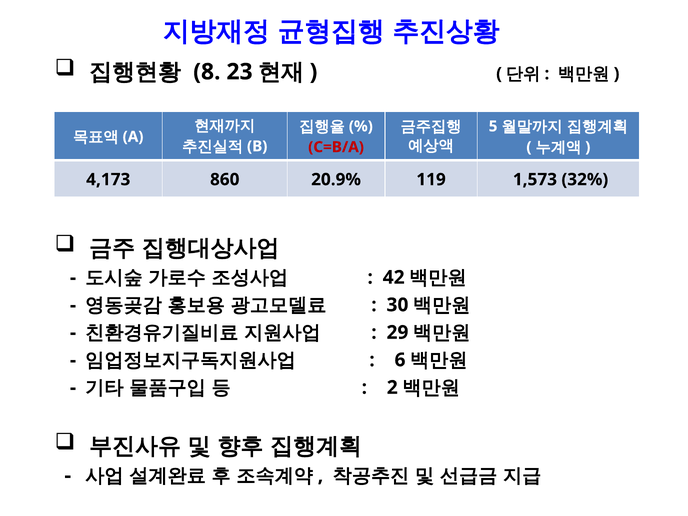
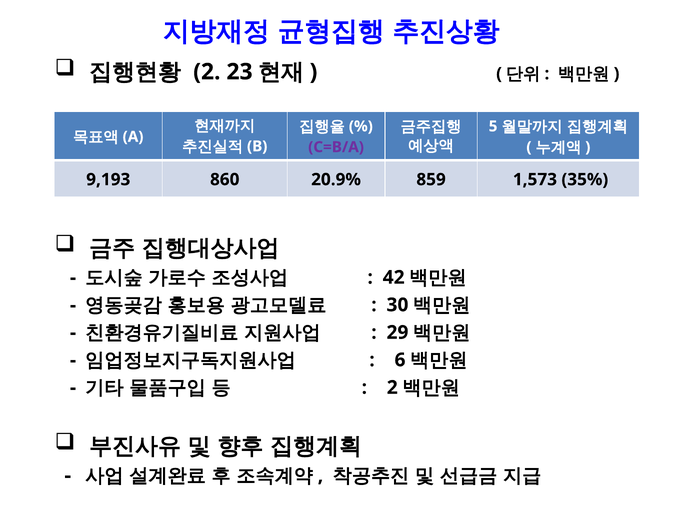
8 at (207, 72): 8 -> 2
C=B/A colour: red -> purple
4,173: 4,173 -> 9,193
119: 119 -> 859
32%: 32% -> 35%
